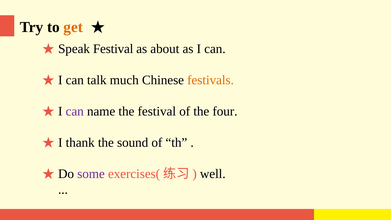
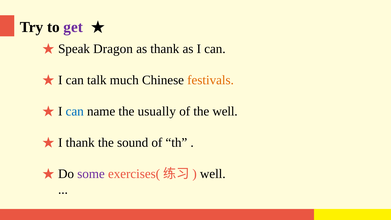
get colour: orange -> purple
Speak Festival: Festival -> Dragon
as about: about -> thank
can at (75, 111) colour: purple -> blue
the festival: festival -> usually
the four: four -> well
